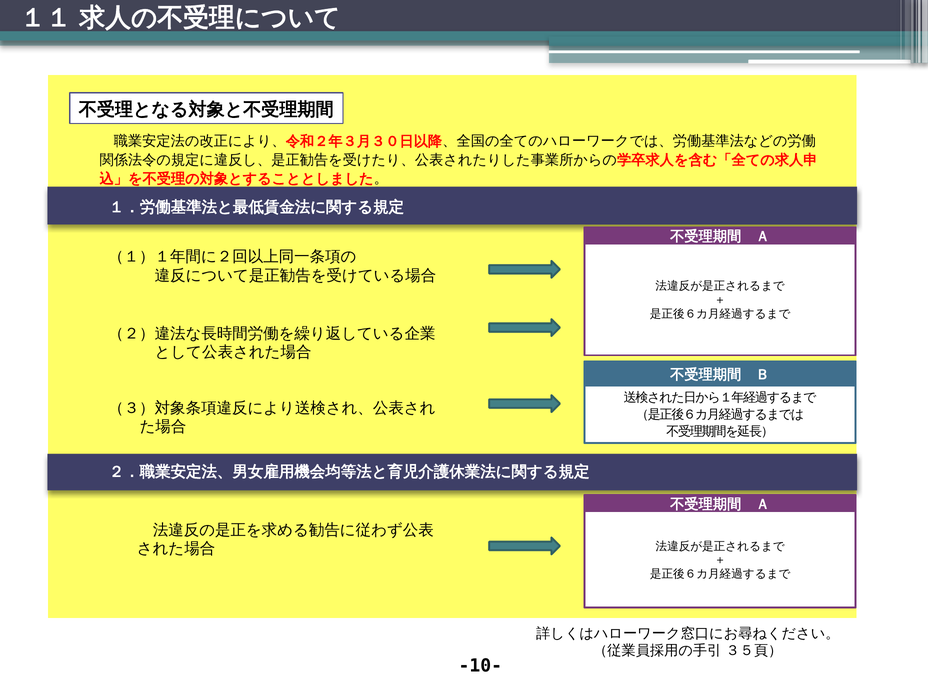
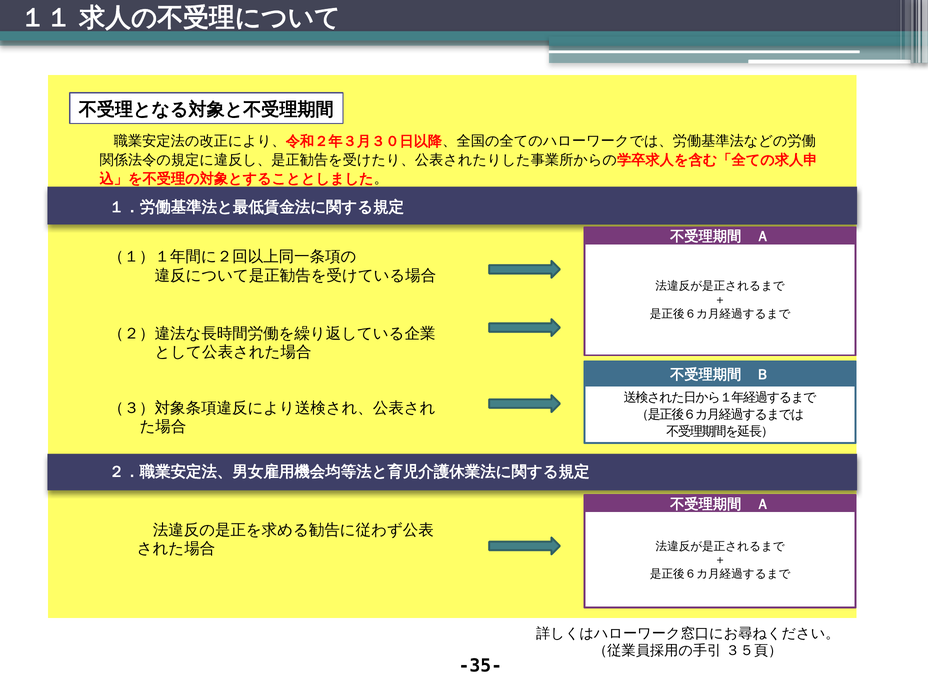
-10-: -10- -> -35-
